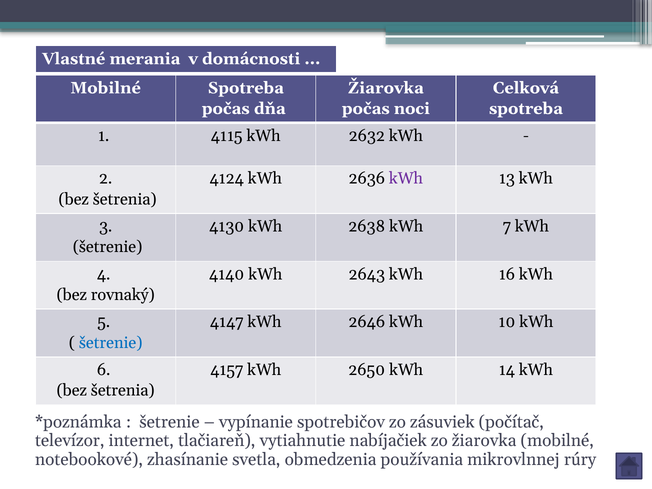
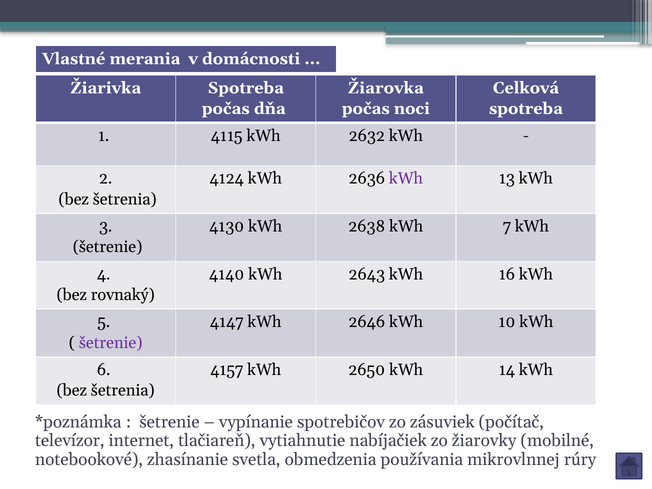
Mobilné at (106, 88): Mobilné -> Žiarivka
šetrenie at (111, 343) colour: blue -> purple
zo žiarovka: žiarovka -> žiarovky
